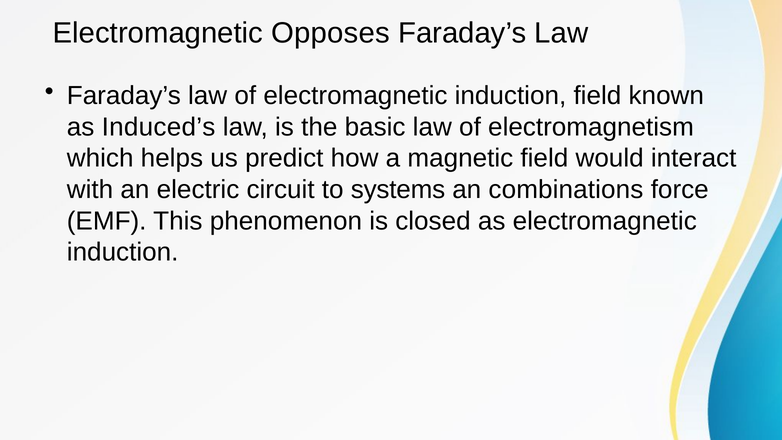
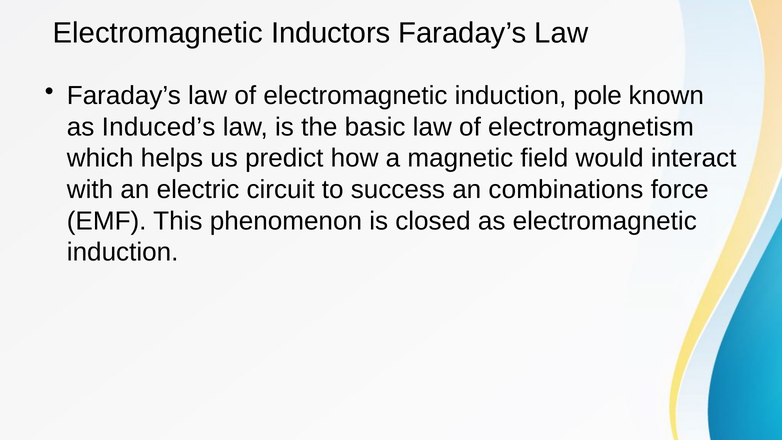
Opposes: Opposes -> Inductors
induction field: field -> pole
systems: systems -> success
